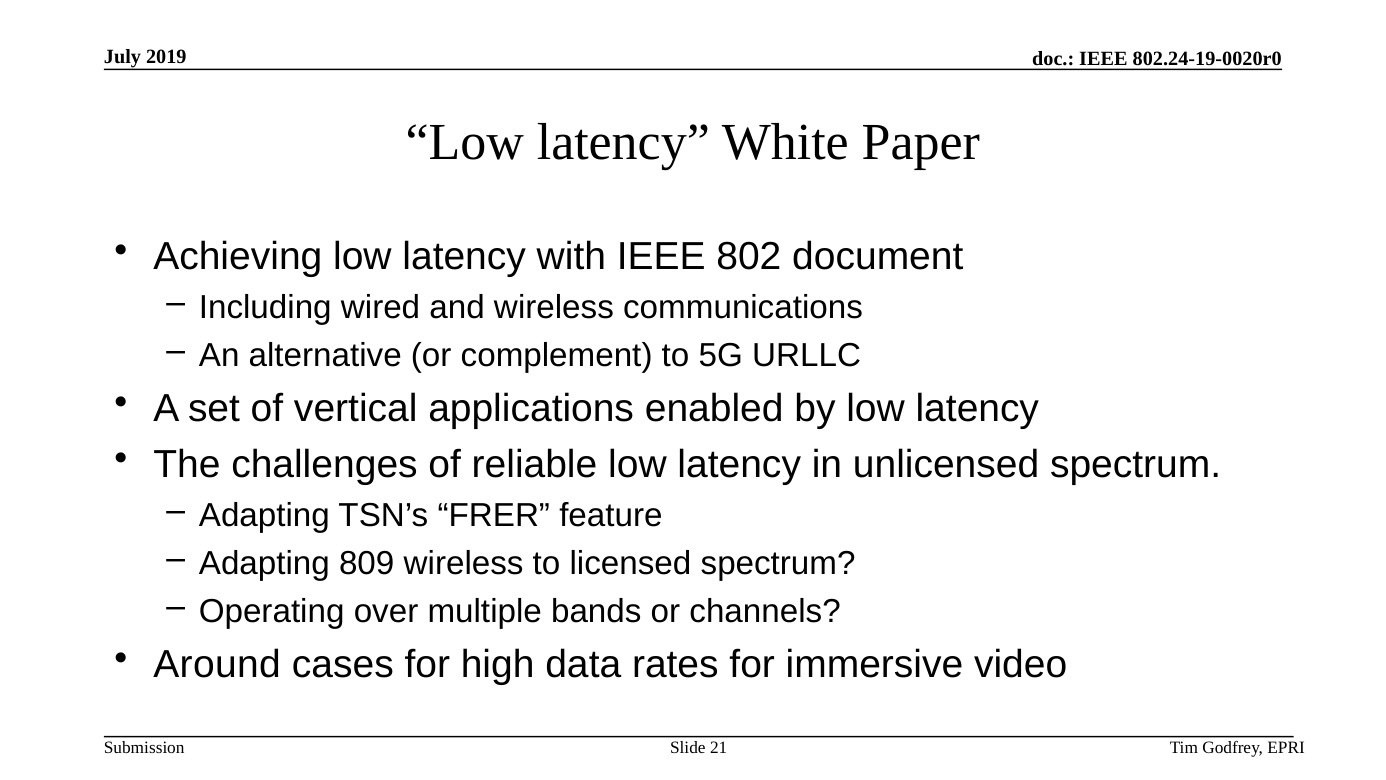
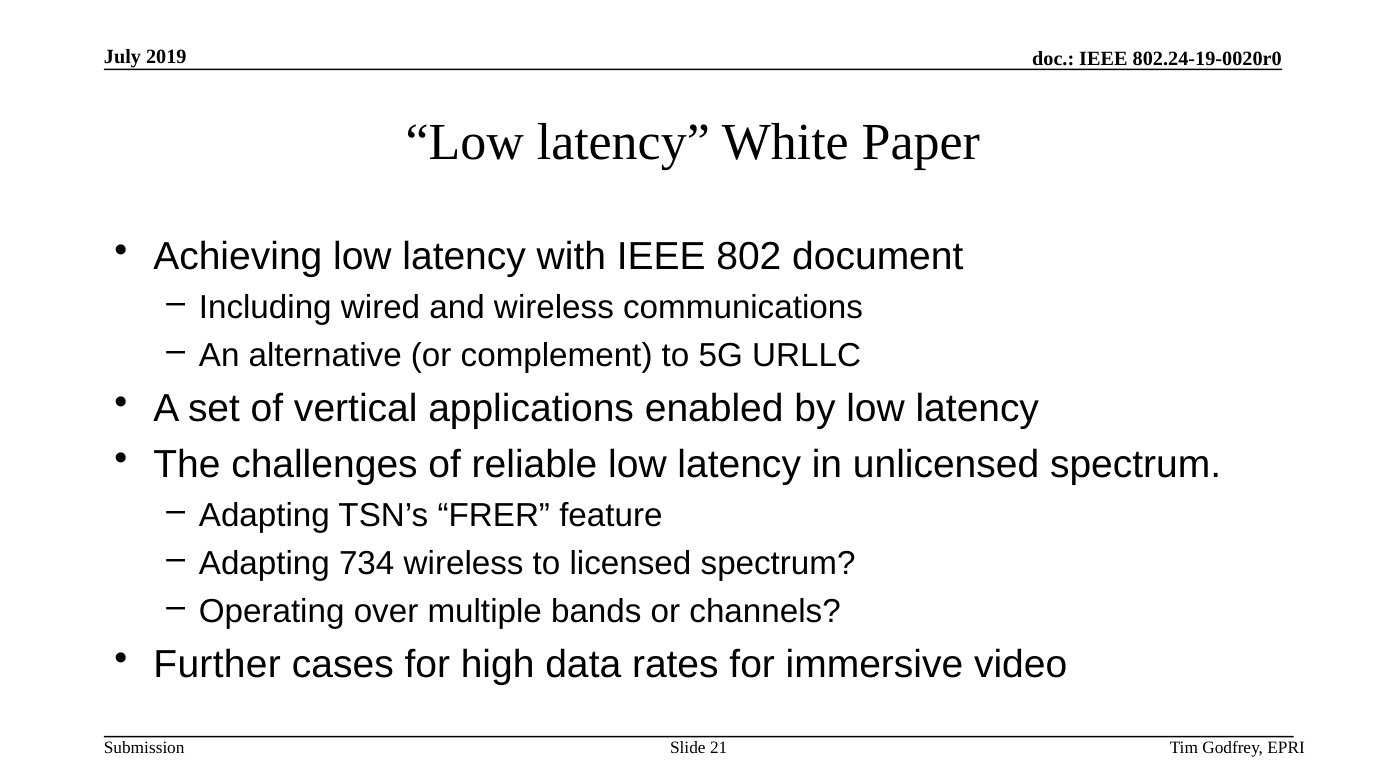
809: 809 -> 734
Around: Around -> Further
